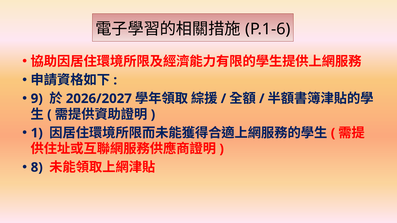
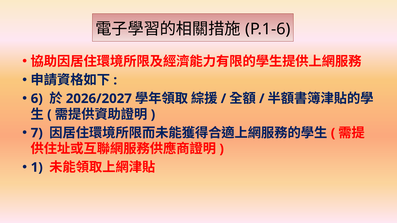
9: 9 -> 6
1: 1 -> 7
8: 8 -> 1
